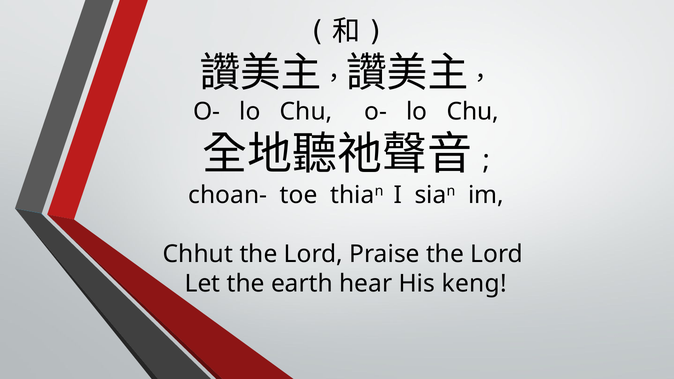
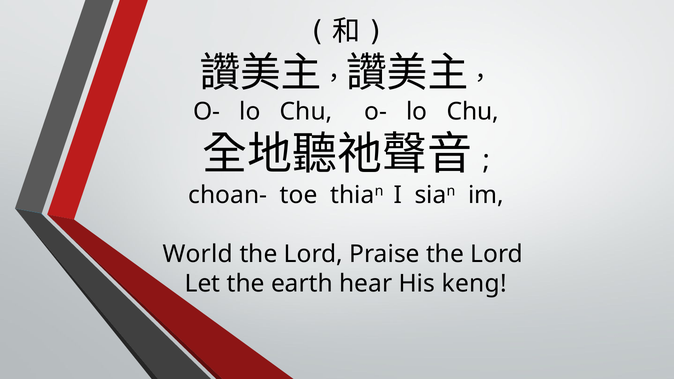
Chhut: Chhut -> World
